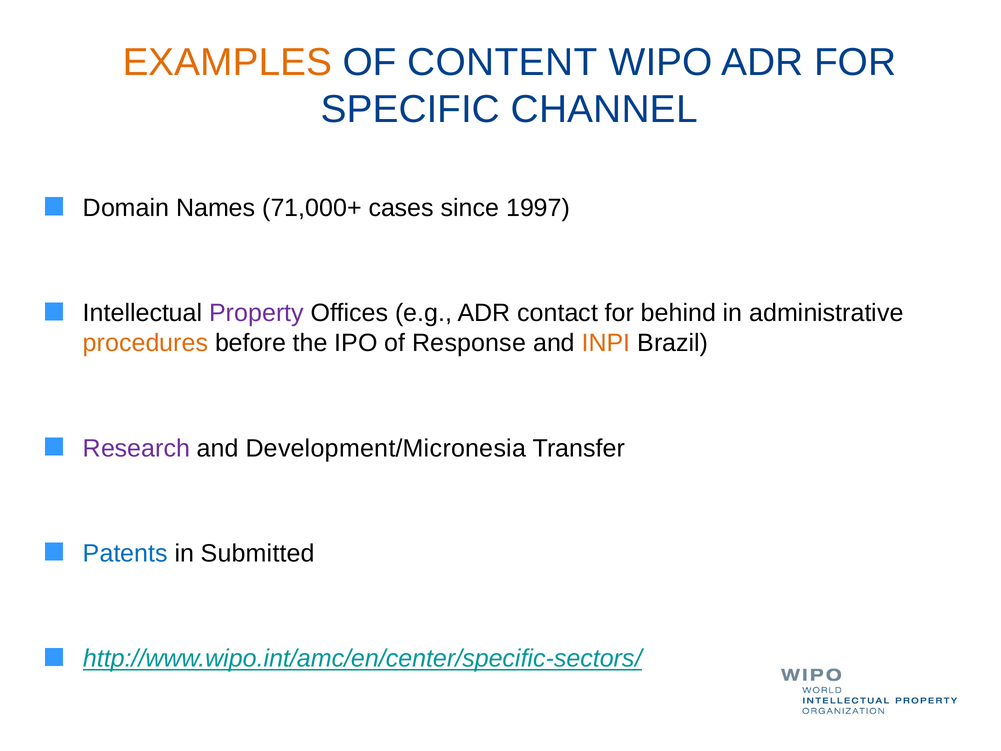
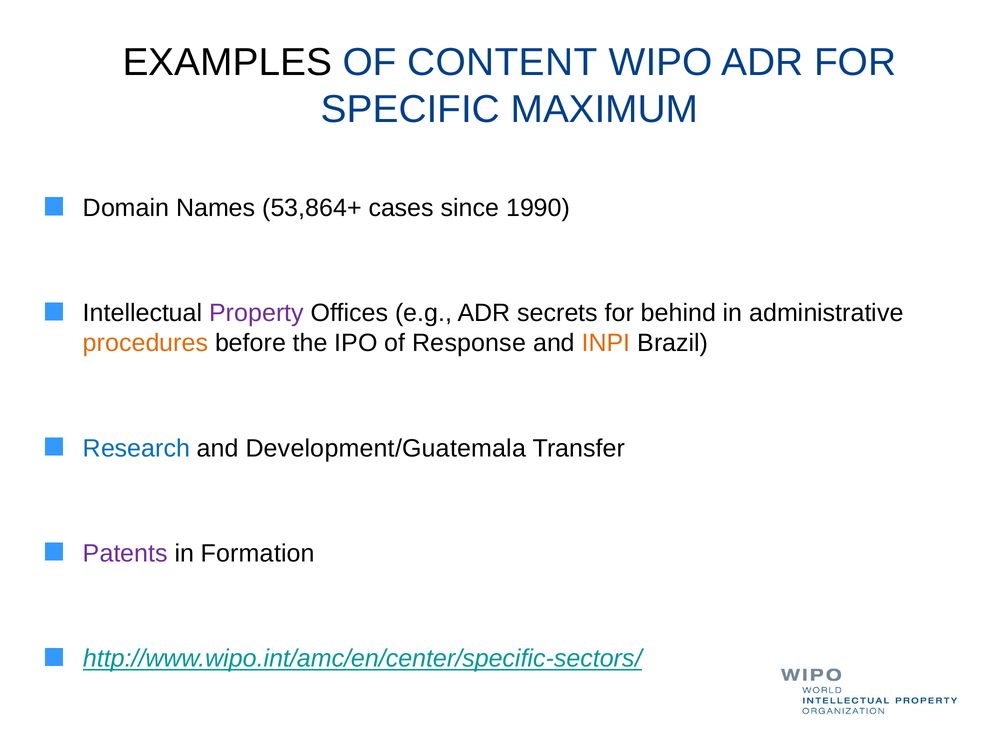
EXAMPLES colour: orange -> black
CHANNEL: CHANNEL -> MAXIMUM
71,000+: 71,000+ -> 53,864+
1997: 1997 -> 1990
contact: contact -> secrets
Research colour: purple -> blue
Development/Micronesia: Development/Micronesia -> Development/Guatemala
Patents colour: blue -> purple
Submitted: Submitted -> Formation
